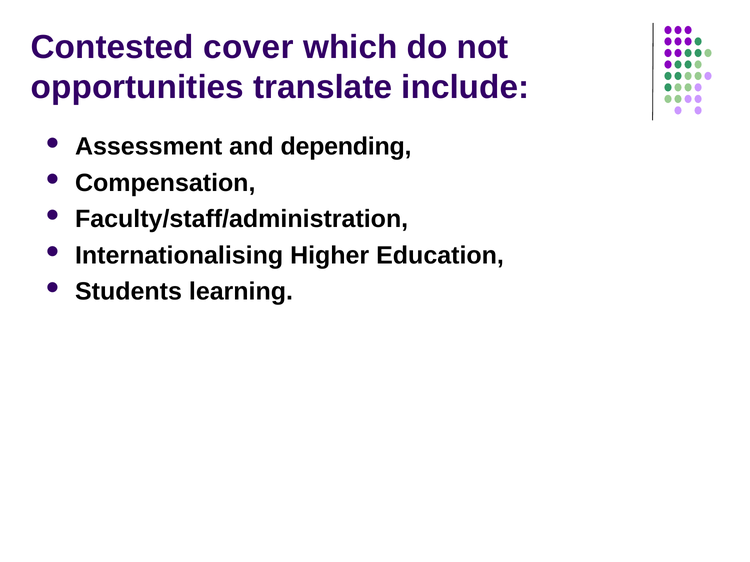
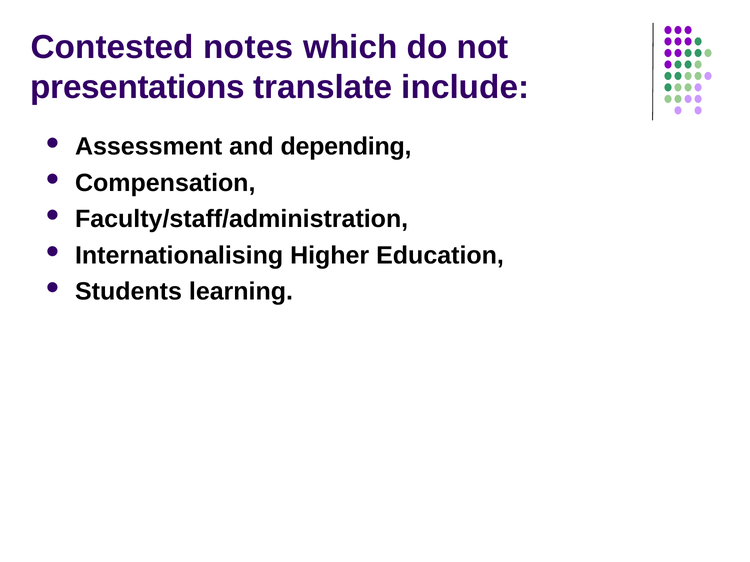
cover: cover -> notes
opportunities: opportunities -> presentations
